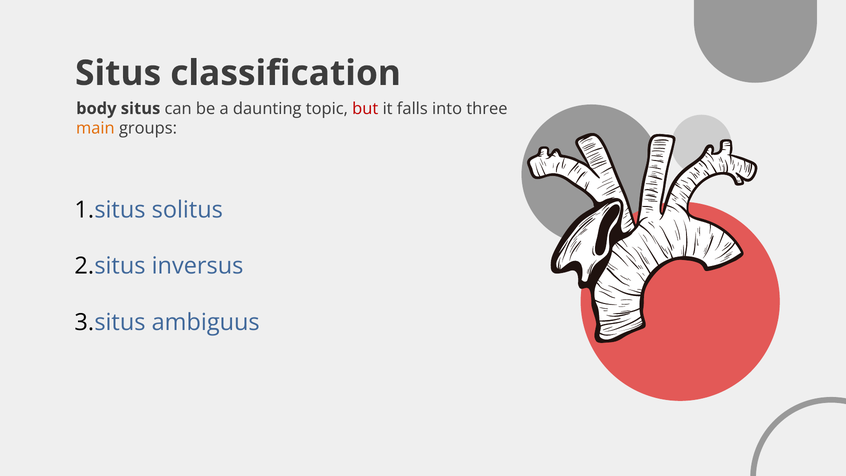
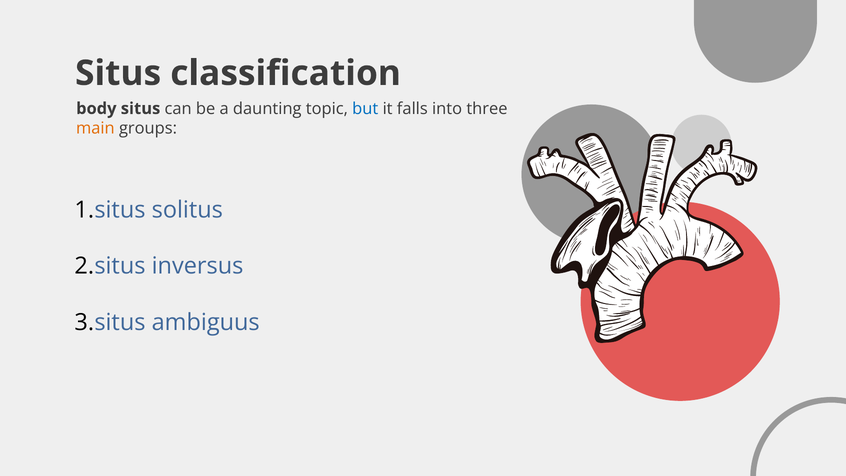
but colour: red -> blue
